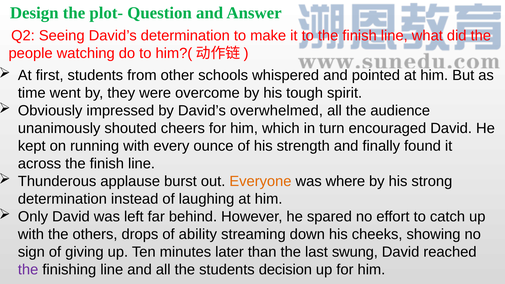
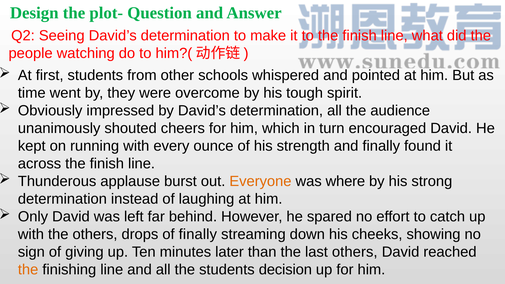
by David’s overwhelmed: overwhelmed -> determination
of ability: ability -> finally
last swung: swung -> others
the at (28, 270) colour: purple -> orange
